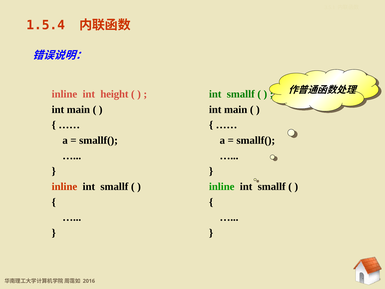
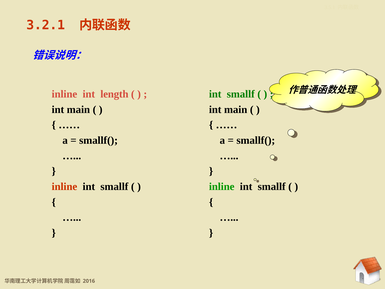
1.5.4: 1.5.4 -> 3.2.1
height: height -> length
